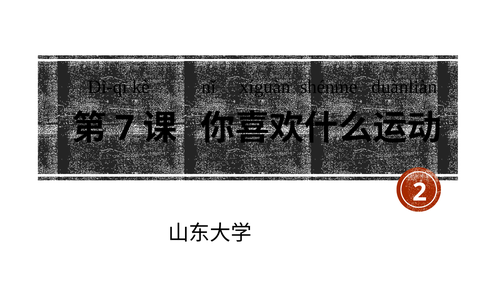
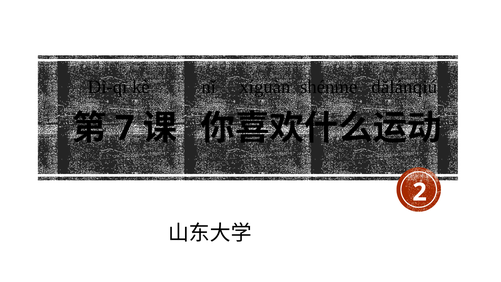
duànliàn: duànliàn -> dǎlánqiú
